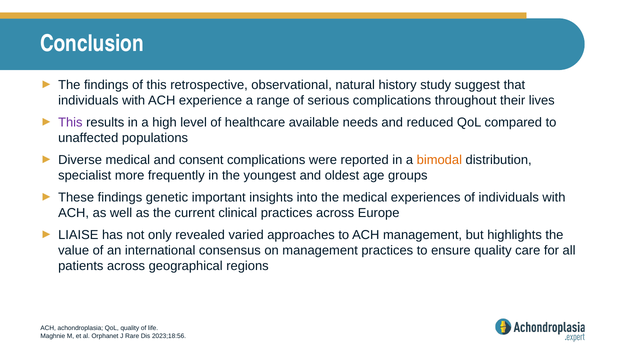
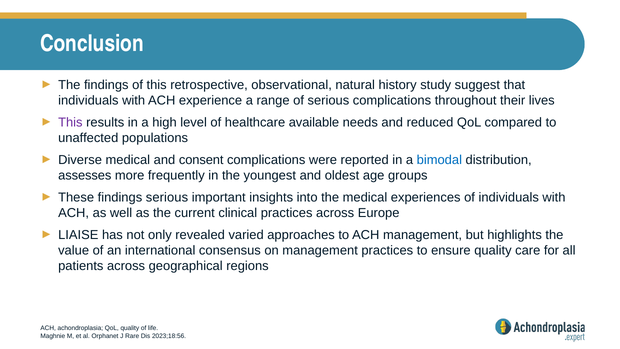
bimodal colour: orange -> blue
specialist: specialist -> assesses
findings genetic: genetic -> serious
